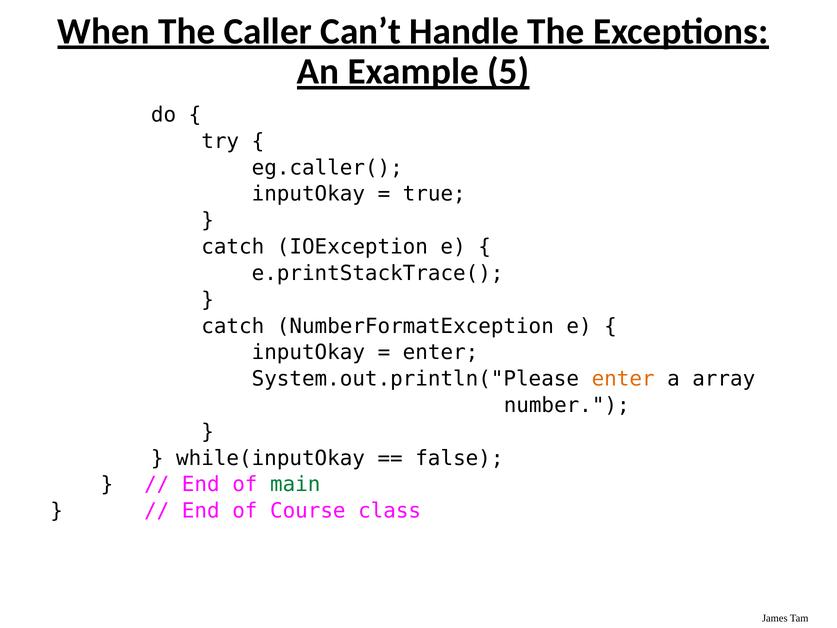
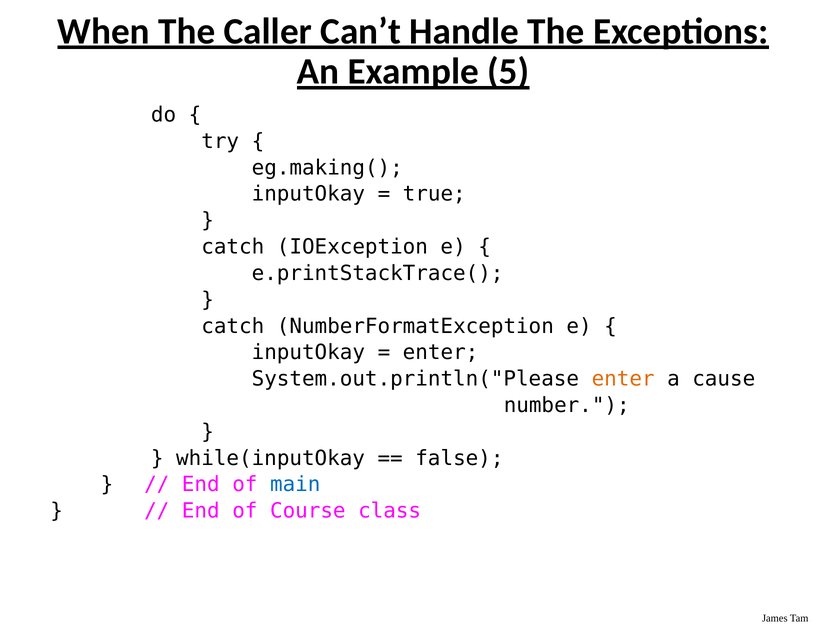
eg.caller(: eg.caller( -> eg.making(
array: array -> cause
main colour: green -> blue
